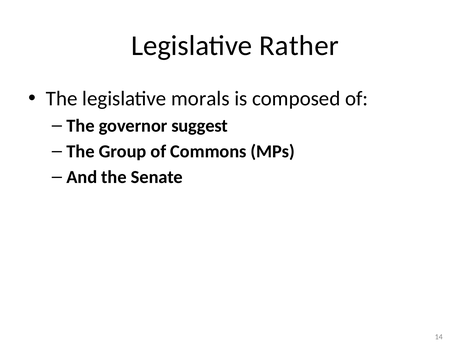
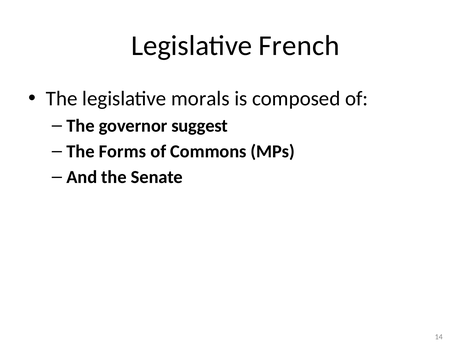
Rather: Rather -> French
Group: Group -> Forms
